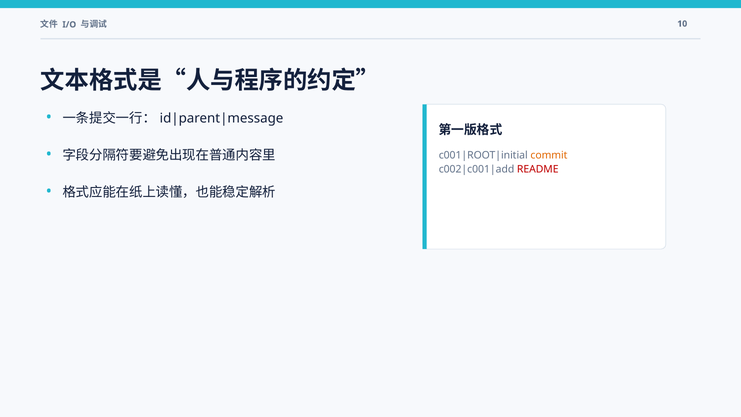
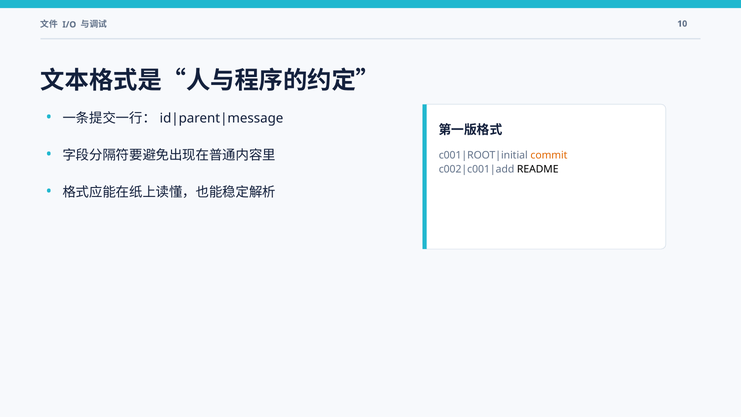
README colour: red -> black
